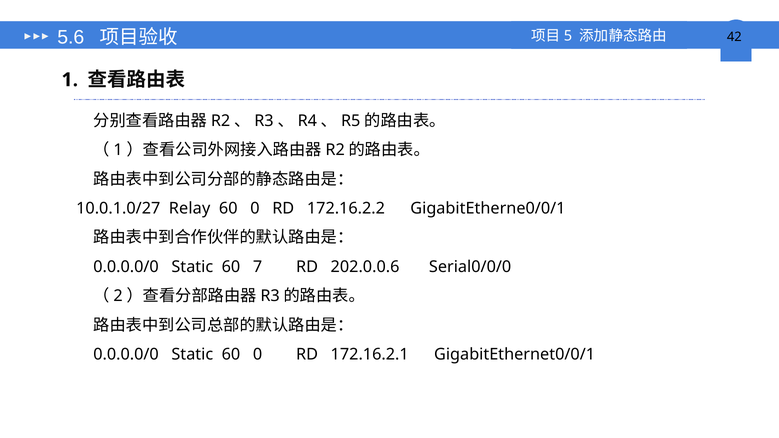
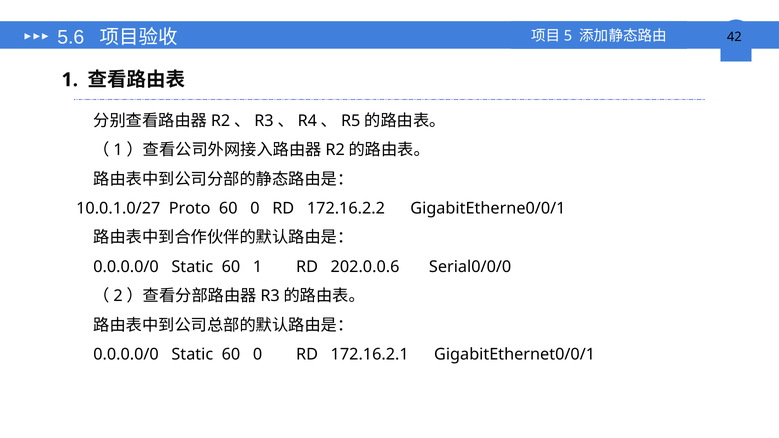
Relay: Relay -> Proto
60 7: 7 -> 1
